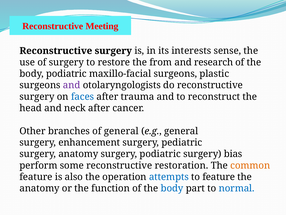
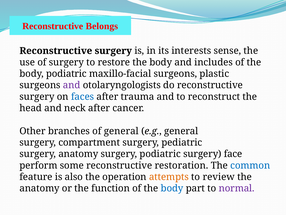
Meeting: Meeting -> Belongs
restore the from: from -> body
research: research -> includes
enhancement: enhancement -> compartment
bias: bias -> face
common colour: orange -> blue
attempts colour: blue -> orange
to feature: feature -> review
normal colour: blue -> purple
